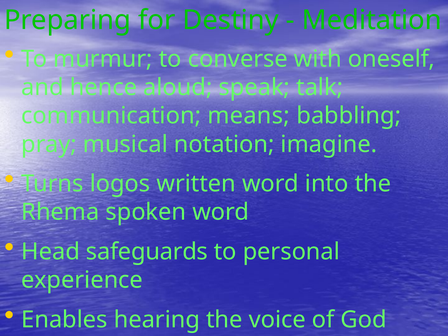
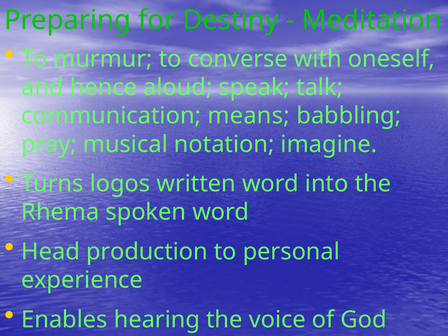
safeguards: safeguards -> production
